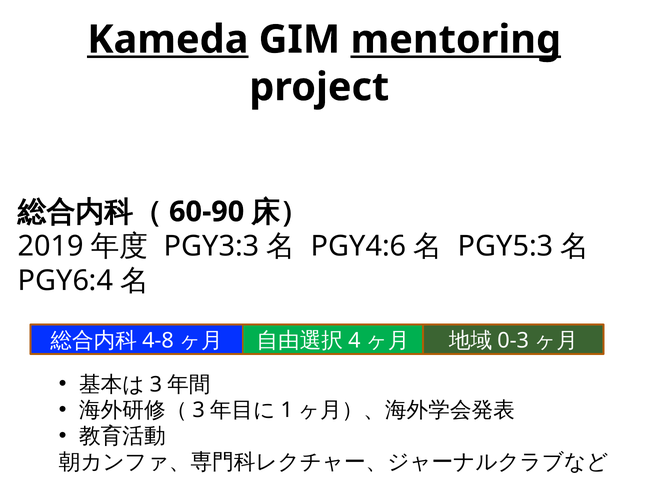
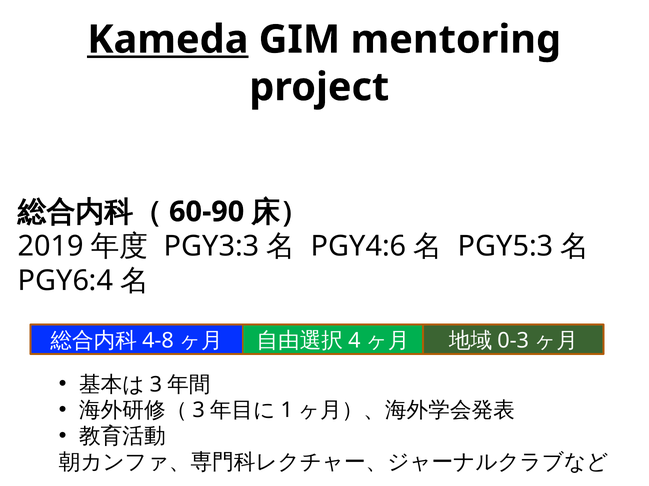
mentoring underline: present -> none
